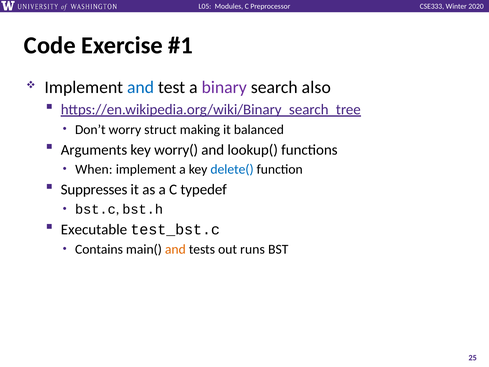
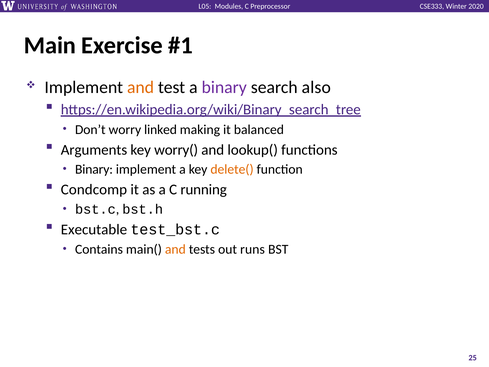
Code: Code -> Main
and at (141, 87) colour: blue -> orange
struct: struct -> linked
When at (94, 169): When -> Binary
delete( colour: blue -> orange
Suppresses: Suppresses -> Condcomp
typedef: typedef -> running
